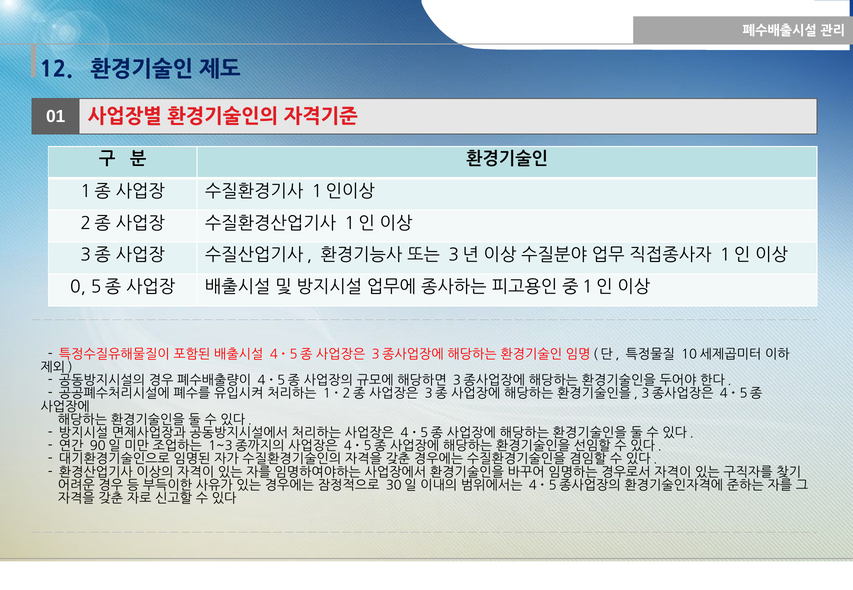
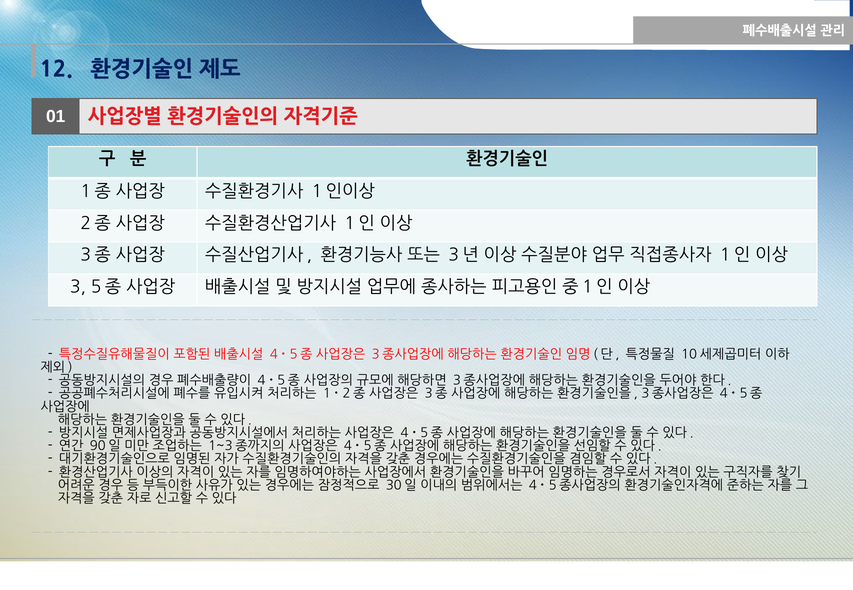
0: 0 -> 3
